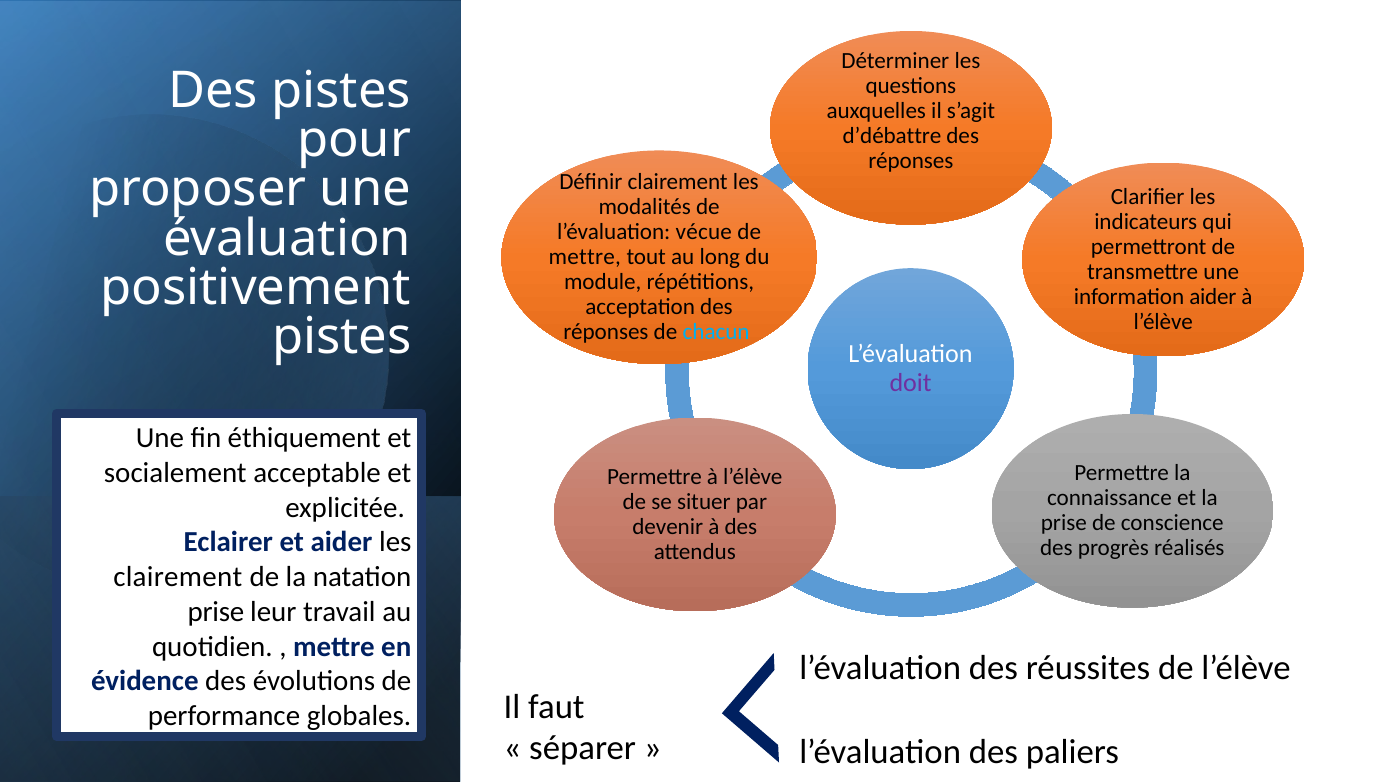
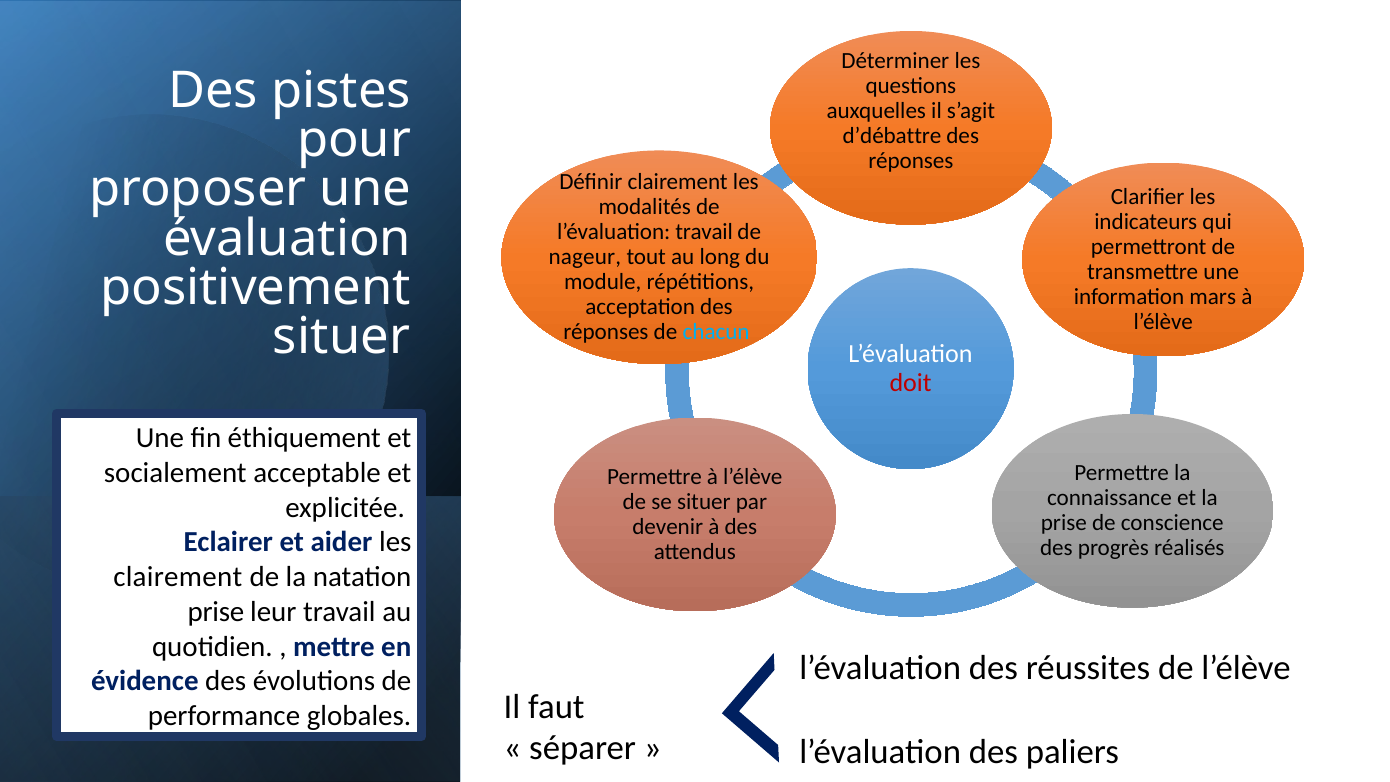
l’évaluation vécue: vécue -> travail
mettre at (585, 257): mettre -> nageur
information aider: aider -> mars
pistes at (342, 337): pistes -> situer
doit colour: purple -> red
